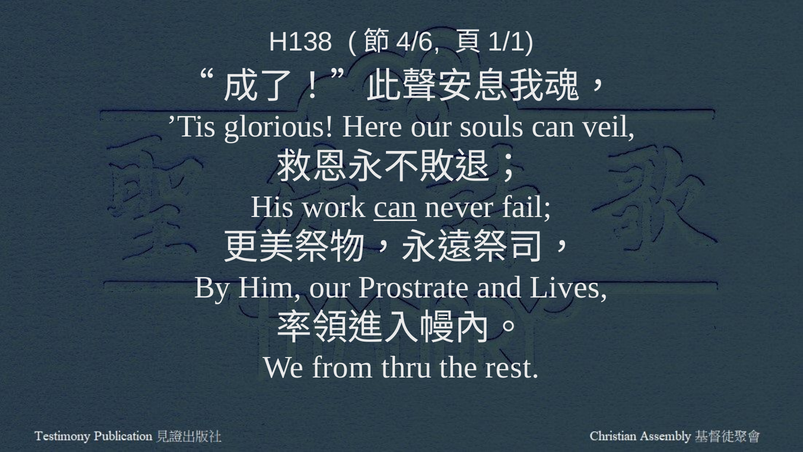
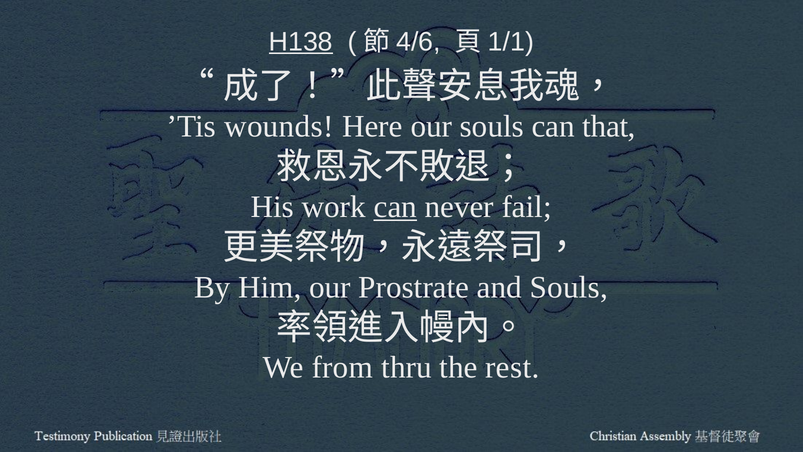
H138 underline: none -> present
glorious: glorious -> wounds
veil: veil -> that
and Lives: Lives -> Souls
